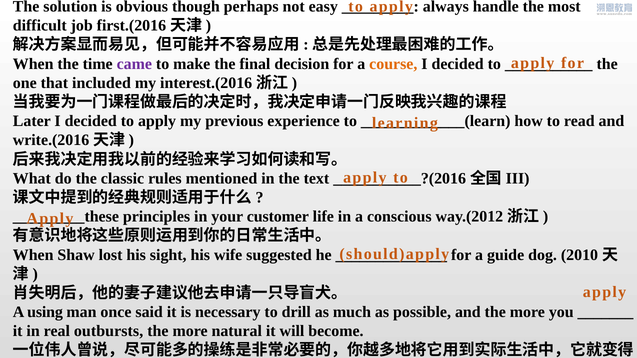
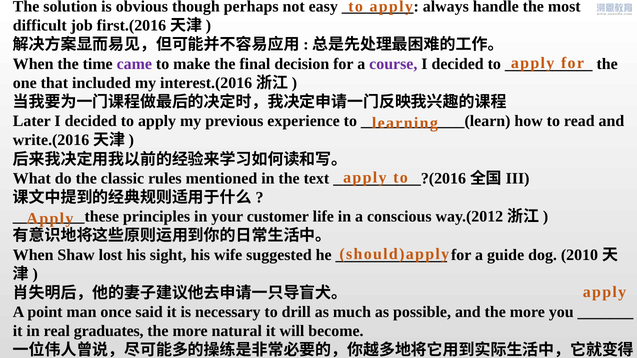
course colour: orange -> purple
using: using -> point
outbursts: outbursts -> graduates
